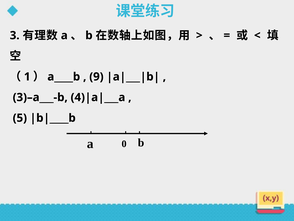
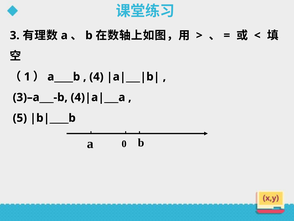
9: 9 -> 4
